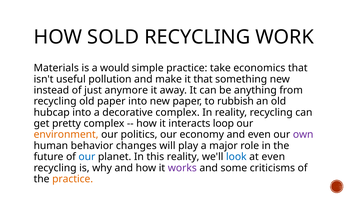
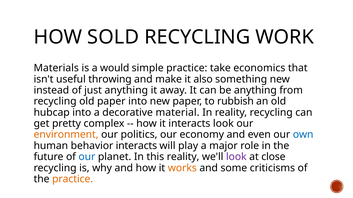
pollution: pollution -> throwing
it that: that -> also
just anymore: anymore -> anything
decorative complex: complex -> material
interacts loop: loop -> look
own colour: purple -> blue
behavior changes: changes -> interacts
look at (236, 157) colour: blue -> purple
at even: even -> close
works colour: purple -> orange
